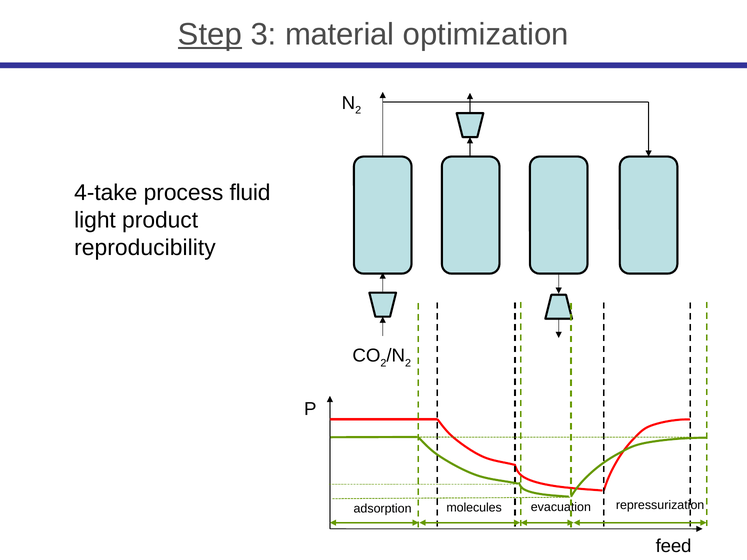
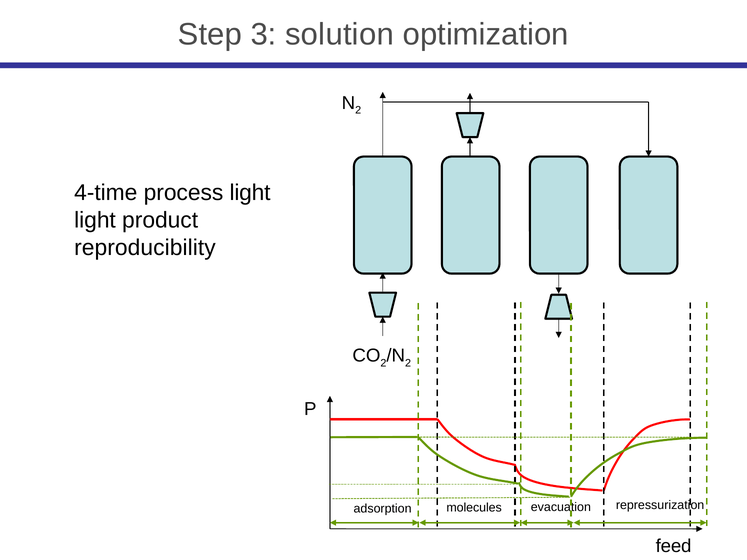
Step underline: present -> none
material: material -> solution
4-take: 4-take -> 4-time
process fluid: fluid -> light
